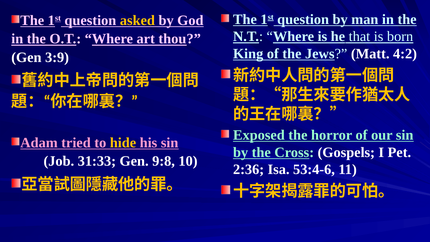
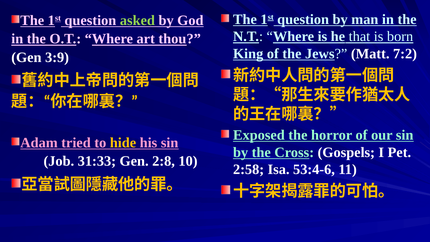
asked colour: yellow -> light green
4:2: 4:2 -> 7:2
9:8: 9:8 -> 2:8
2:36: 2:36 -> 2:58
